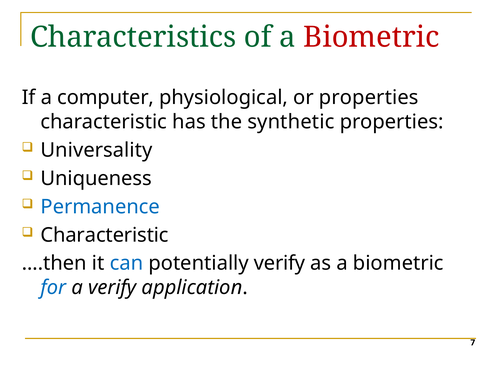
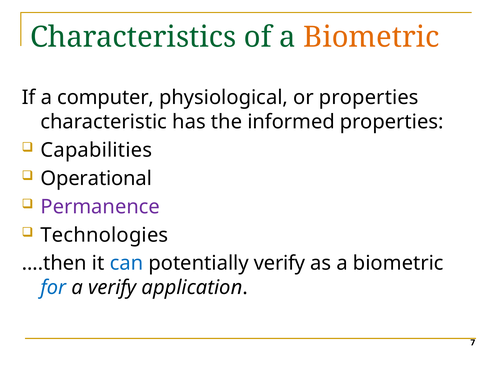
Biometric at (371, 37) colour: red -> orange
synthetic: synthetic -> informed
Universality: Universality -> Capabilities
Uniqueness: Uniqueness -> Operational
Permanence colour: blue -> purple
Characteristic at (105, 235): Characteristic -> Technologies
